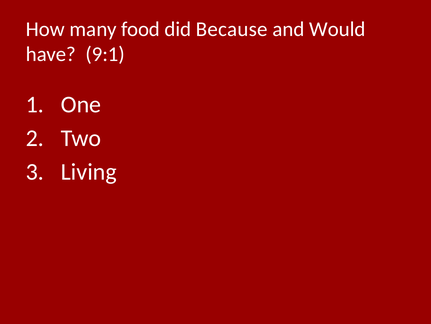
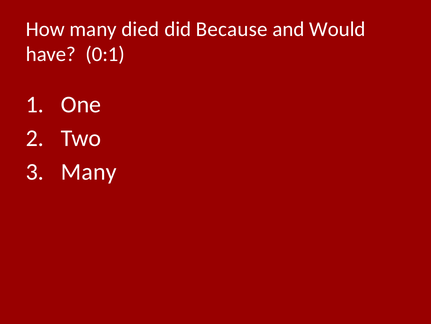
food: food -> died
9:1: 9:1 -> 0:1
Living at (89, 171): Living -> Many
